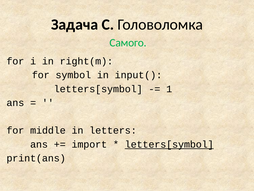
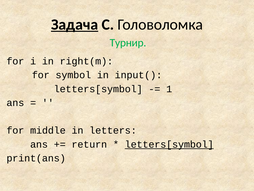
Задача underline: none -> present
Самого: Самого -> Турнир
import: import -> return
